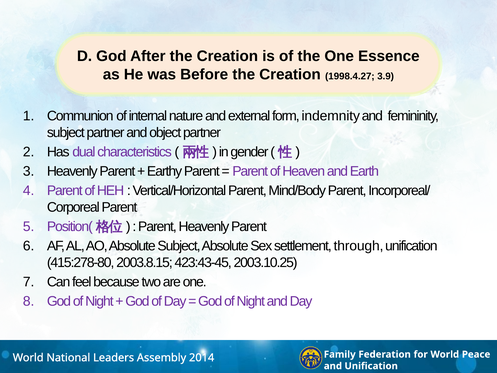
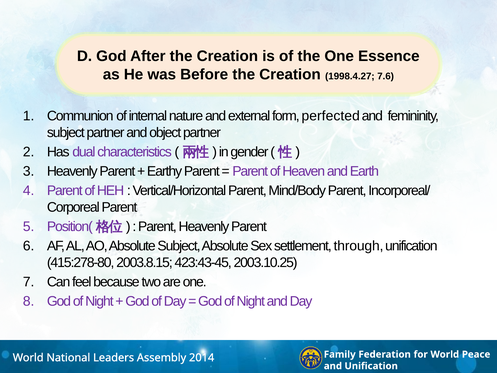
3.9: 3.9 -> 7.6
indemnity: indemnity -> perfected
